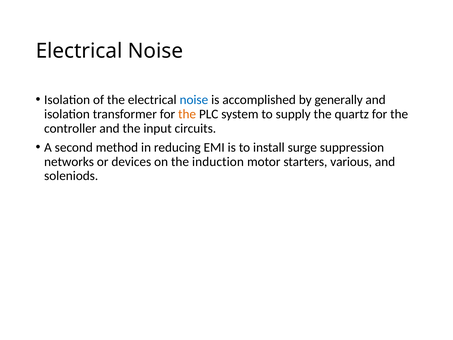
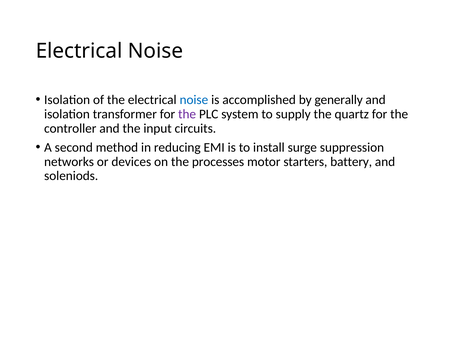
the at (187, 114) colour: orange -> purple
induction: induction -> processes
various: various -> battery
